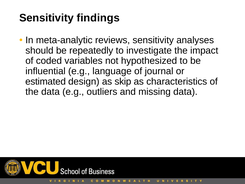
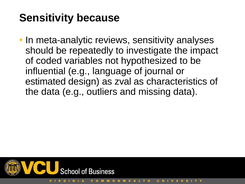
findings: findings -> because
skip: skip -> zval
